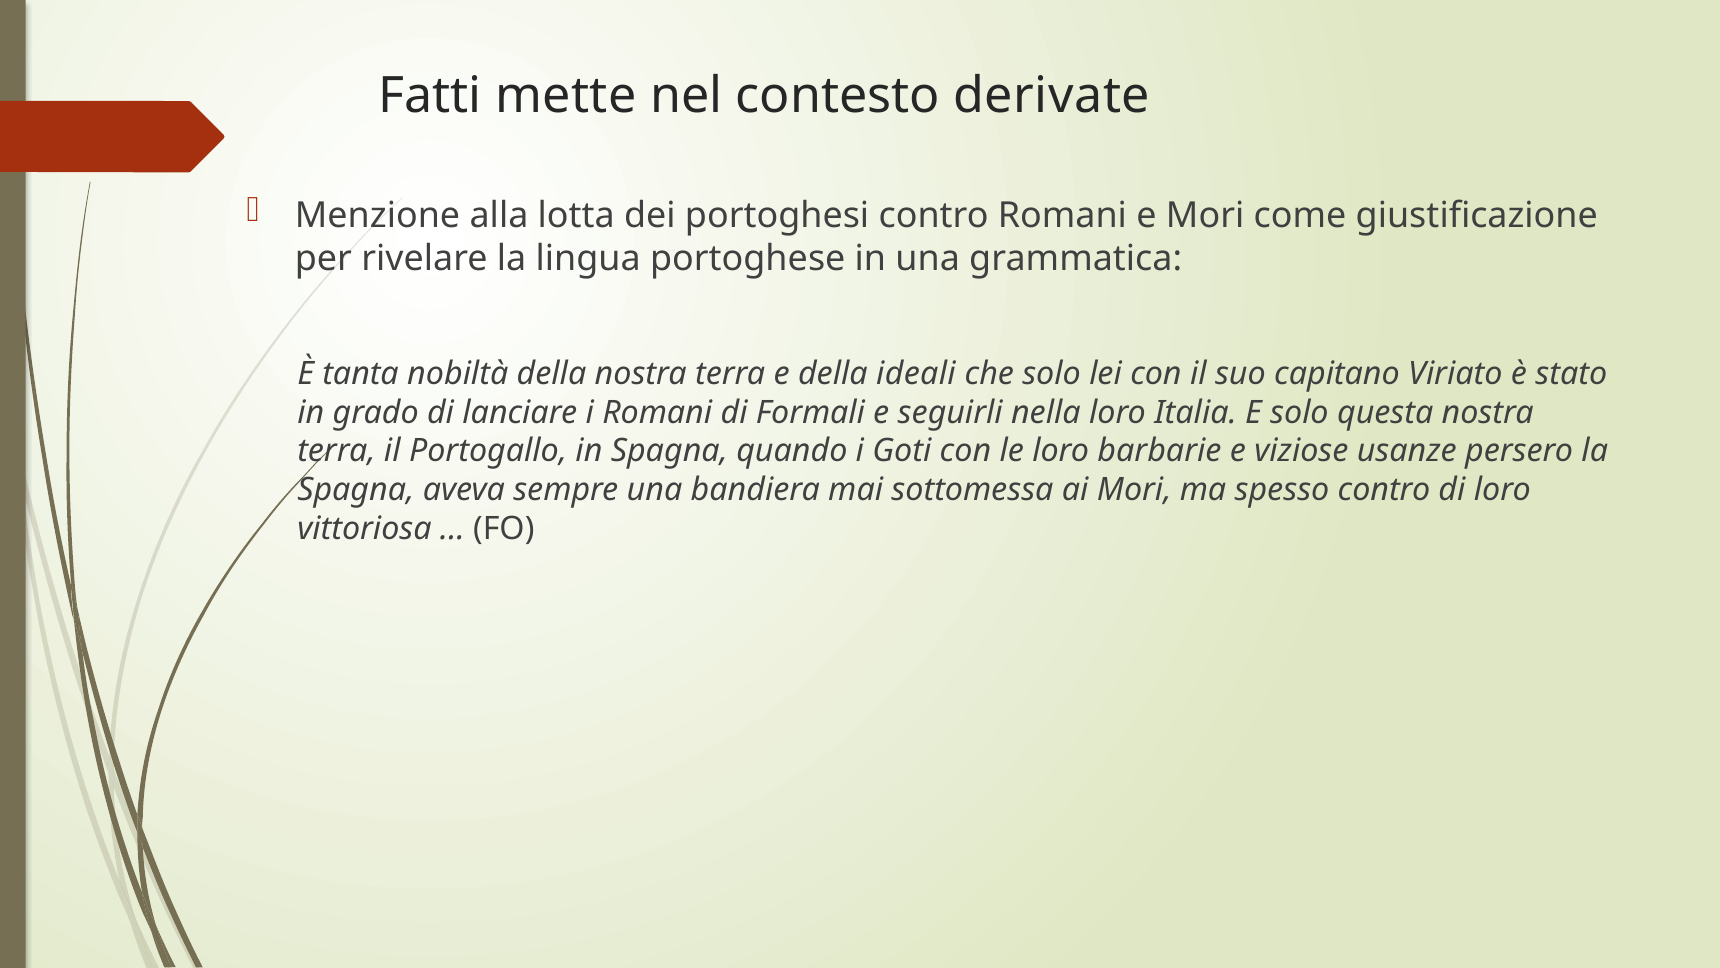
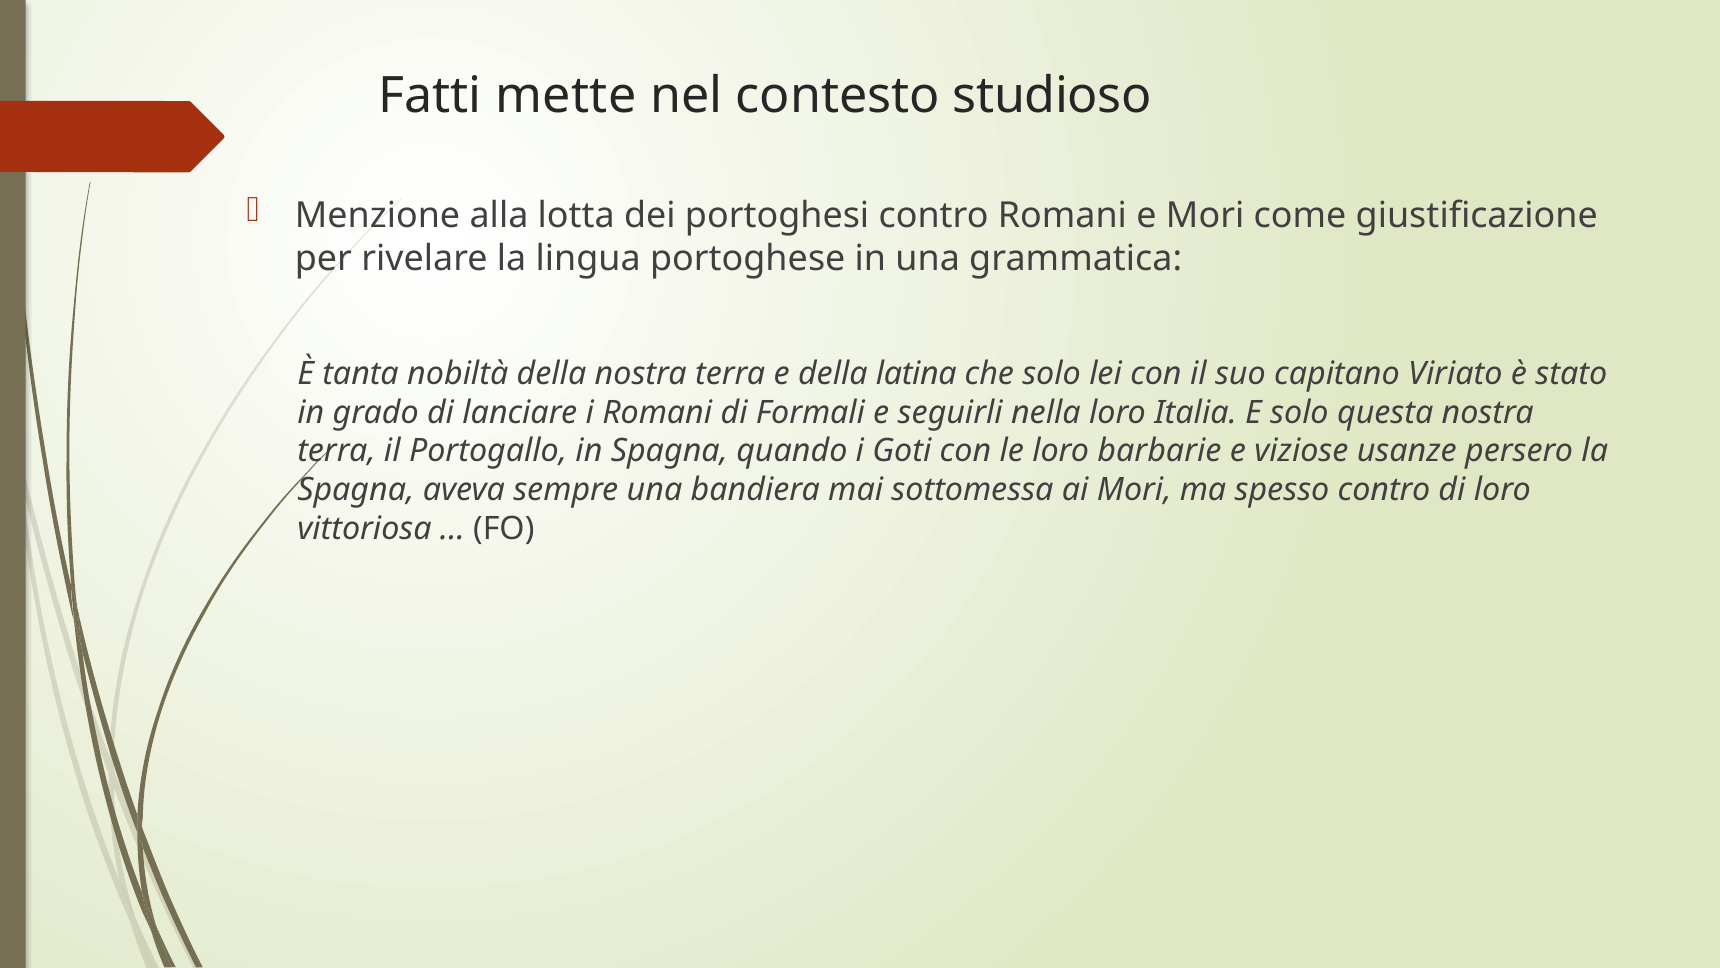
derivate: derivate -> studioso
ideali: ideali -> latina
